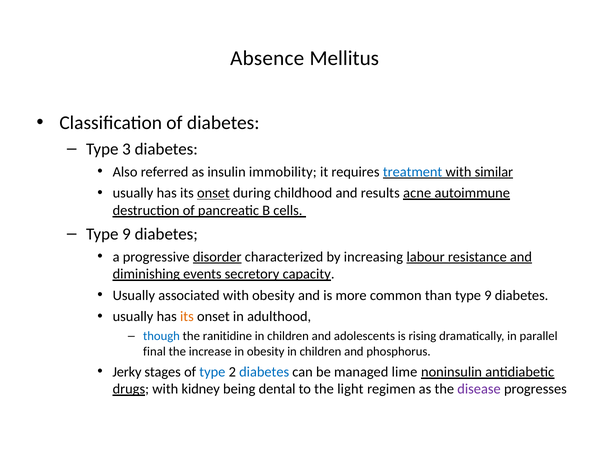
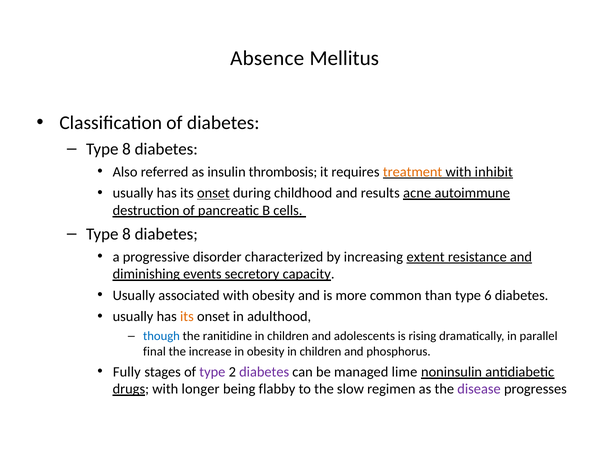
3 at (127, 149): 3 -> 8
immobility: immobility -> thrombosis
treatment colour: blue -> orange
similar: similar -> inhibit
9 at (127, 234): 9 -> 8
disorder underline: present -> none
labour: labour -> extent
than type 9: 9 -> 6
Jerky: Jerky -> Fully
type at (212, 372) colour: blue -> purple
diabetes at (264, 372) colour: blue -> purple
kidney: kidney -> longer
dental: dental -> flabby
light: light -> slow
